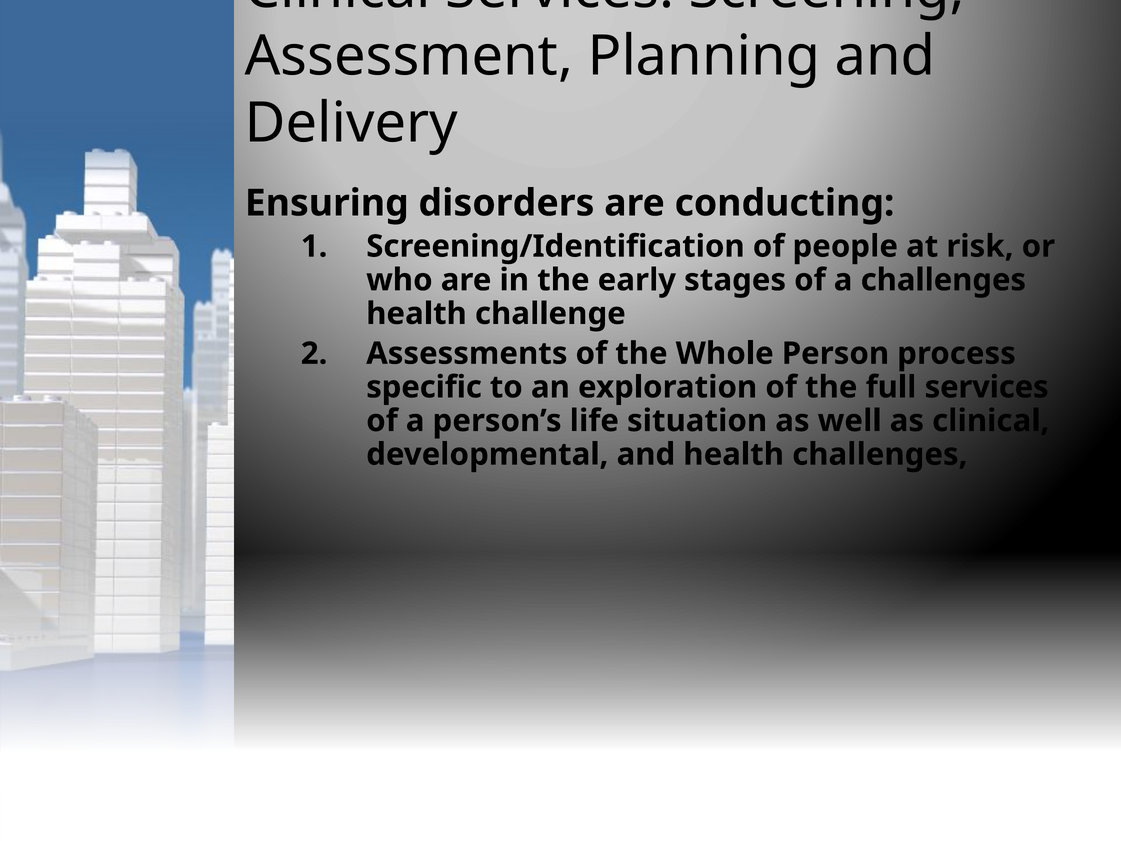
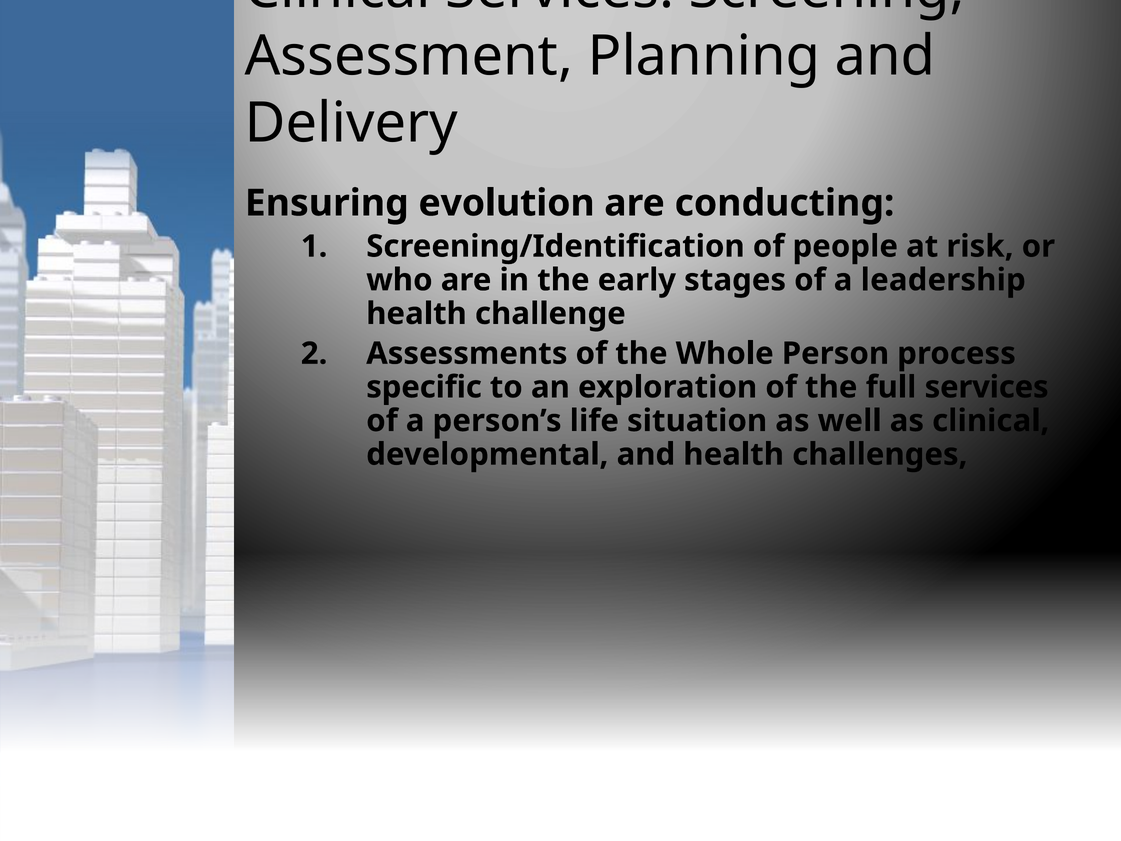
disorders: disorders -> evolution
a challenges: challenges -> leadership
